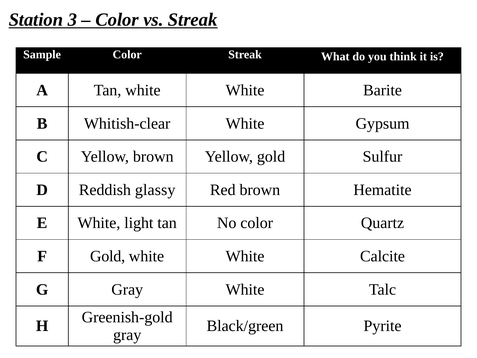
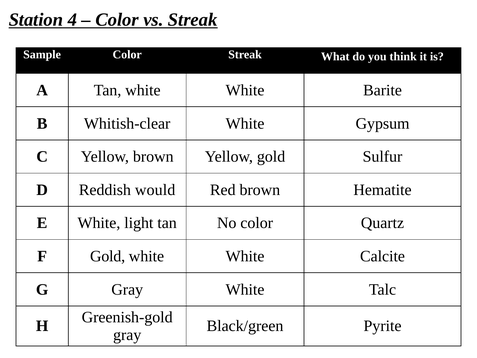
3: 3 -> 4
glassy: glassy -> would
